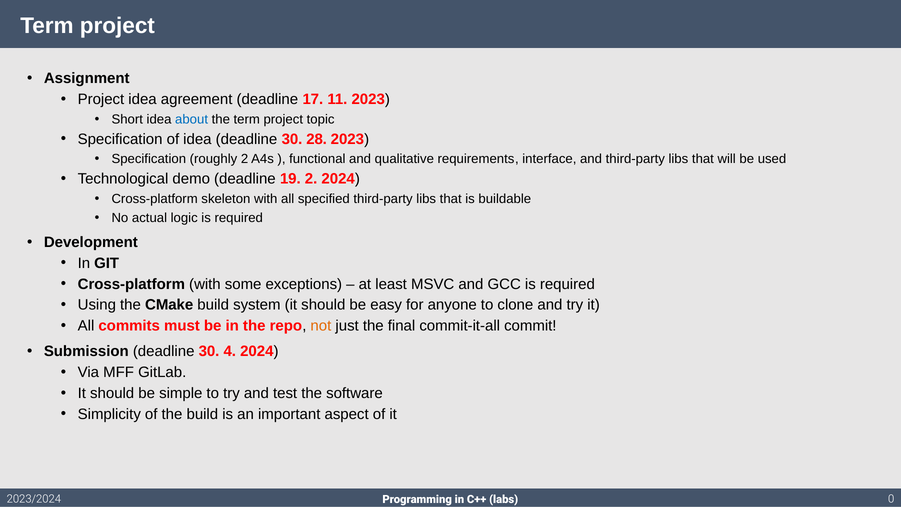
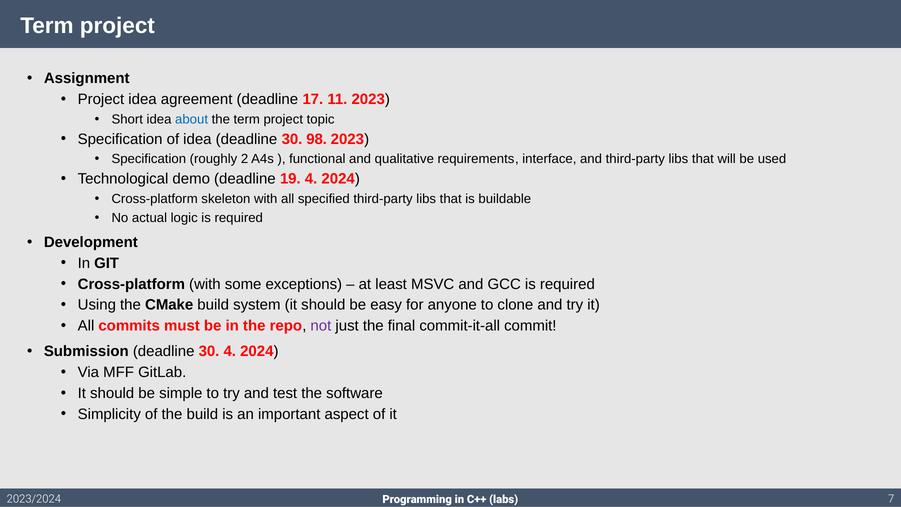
28: 28 -> 98
19 2: 2 -> 4
not colour: orange -> purple
0: 0 -> 7
